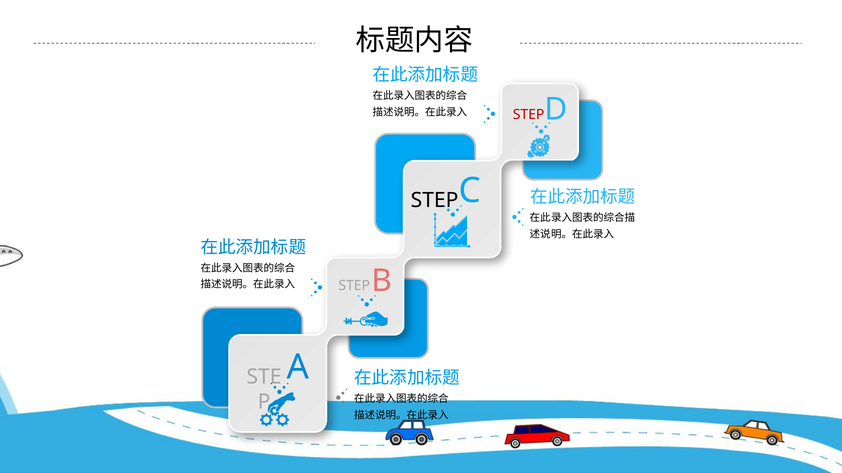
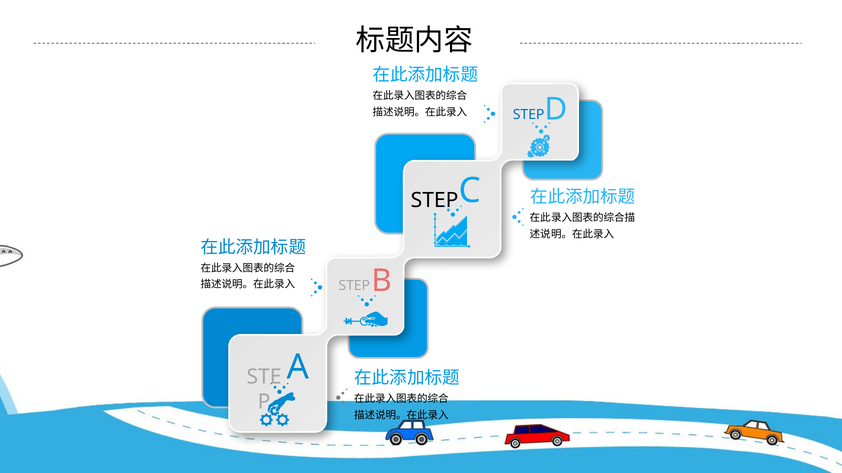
STEP at (529, 115) colour: red -> blue
